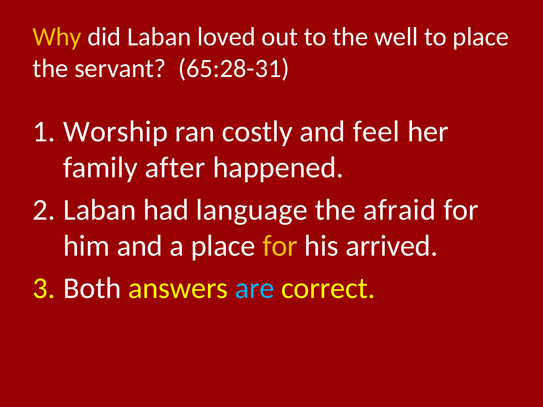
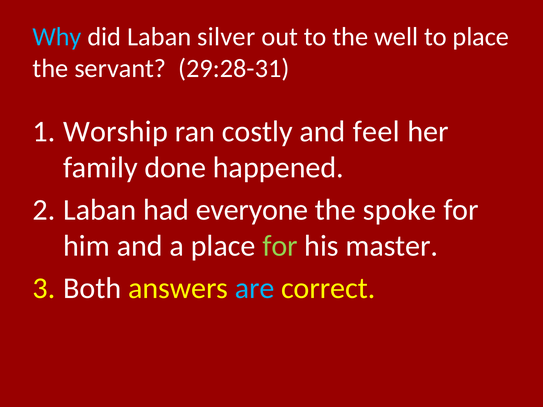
Why colour: yellow -> light blue
loved: loved -> silver
65:28-31: 65:28-31 -> 29:28-31
after: after -> done
language: language -> everyone
afraid: afraid -> spoke
for at (280, 246) colour: yellow -> light green
arrived: arrived -> master
